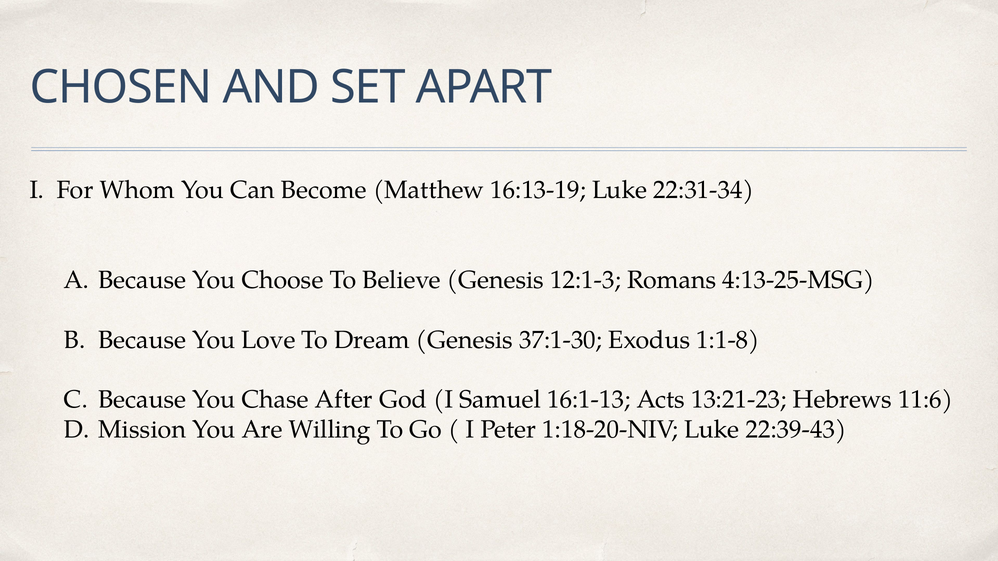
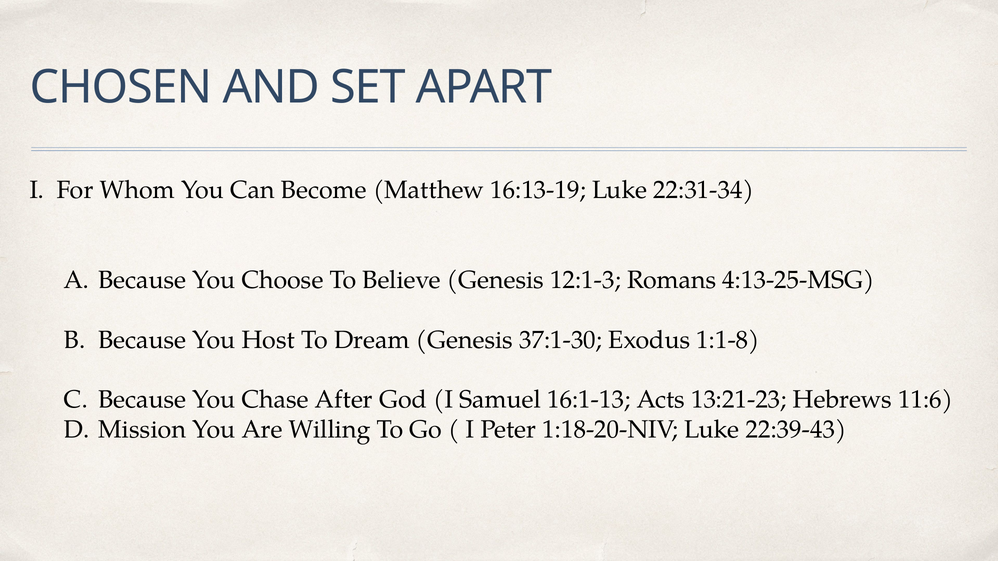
Love: Love -> Host
